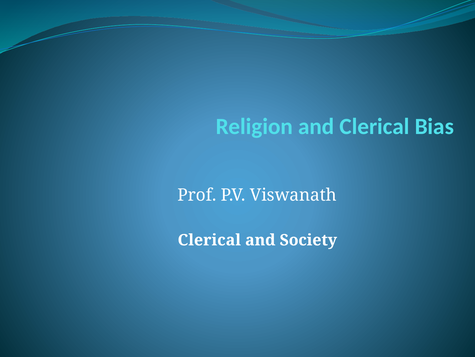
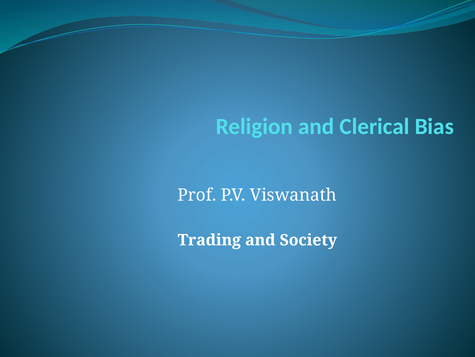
Clerical at (209, 240): Clerical -> Trading
